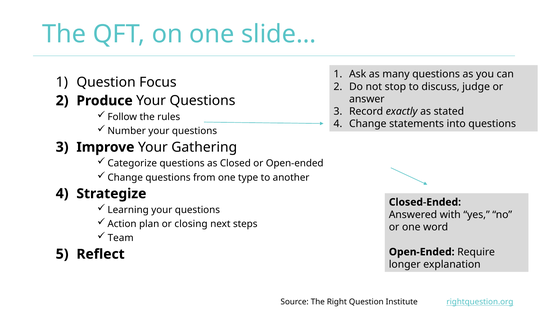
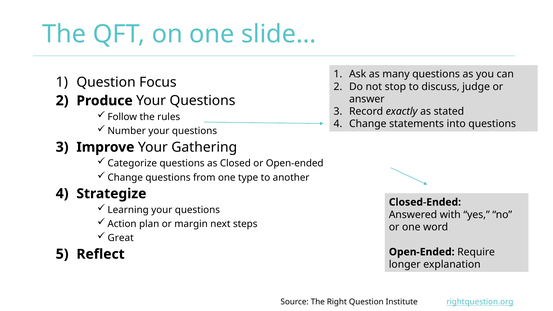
closing: closing -> margin
Team: Team -> Great
